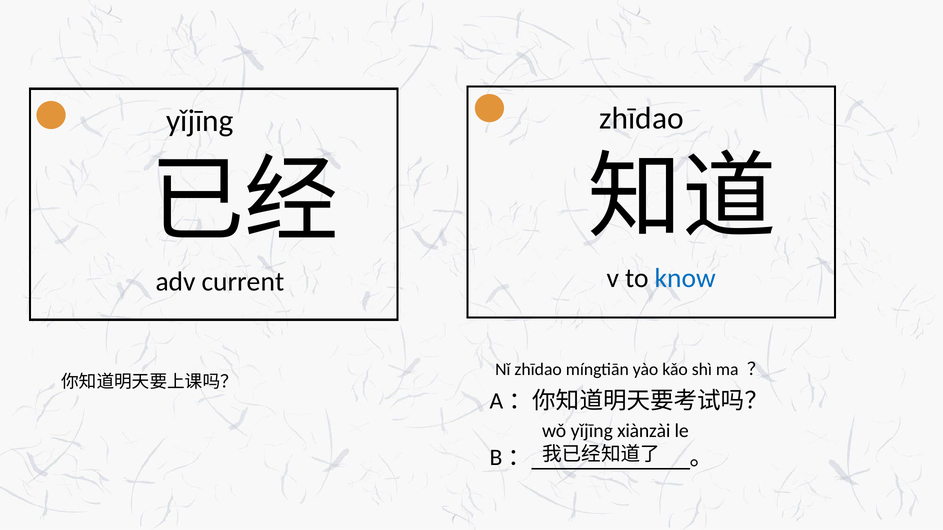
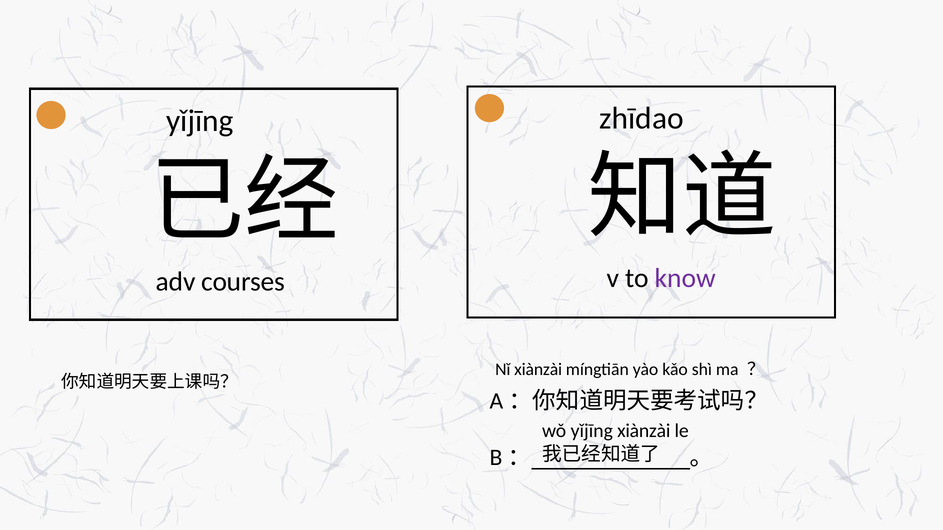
know colour: blue -> purple
current: current -> courses
Nǐ zhīdao: zhīdao -> xiànzài
